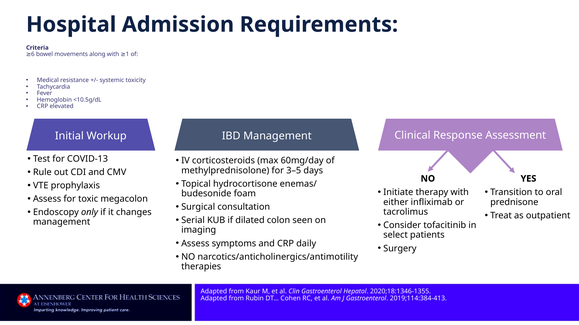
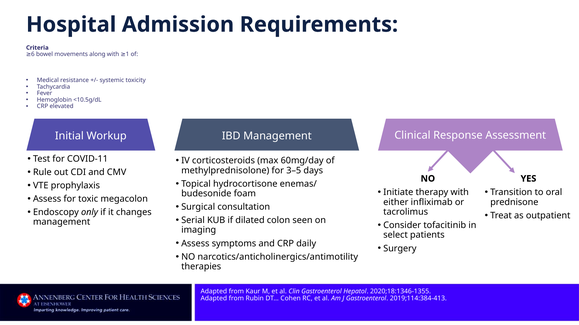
COVID-13: COVID-13 -> COVID-11
